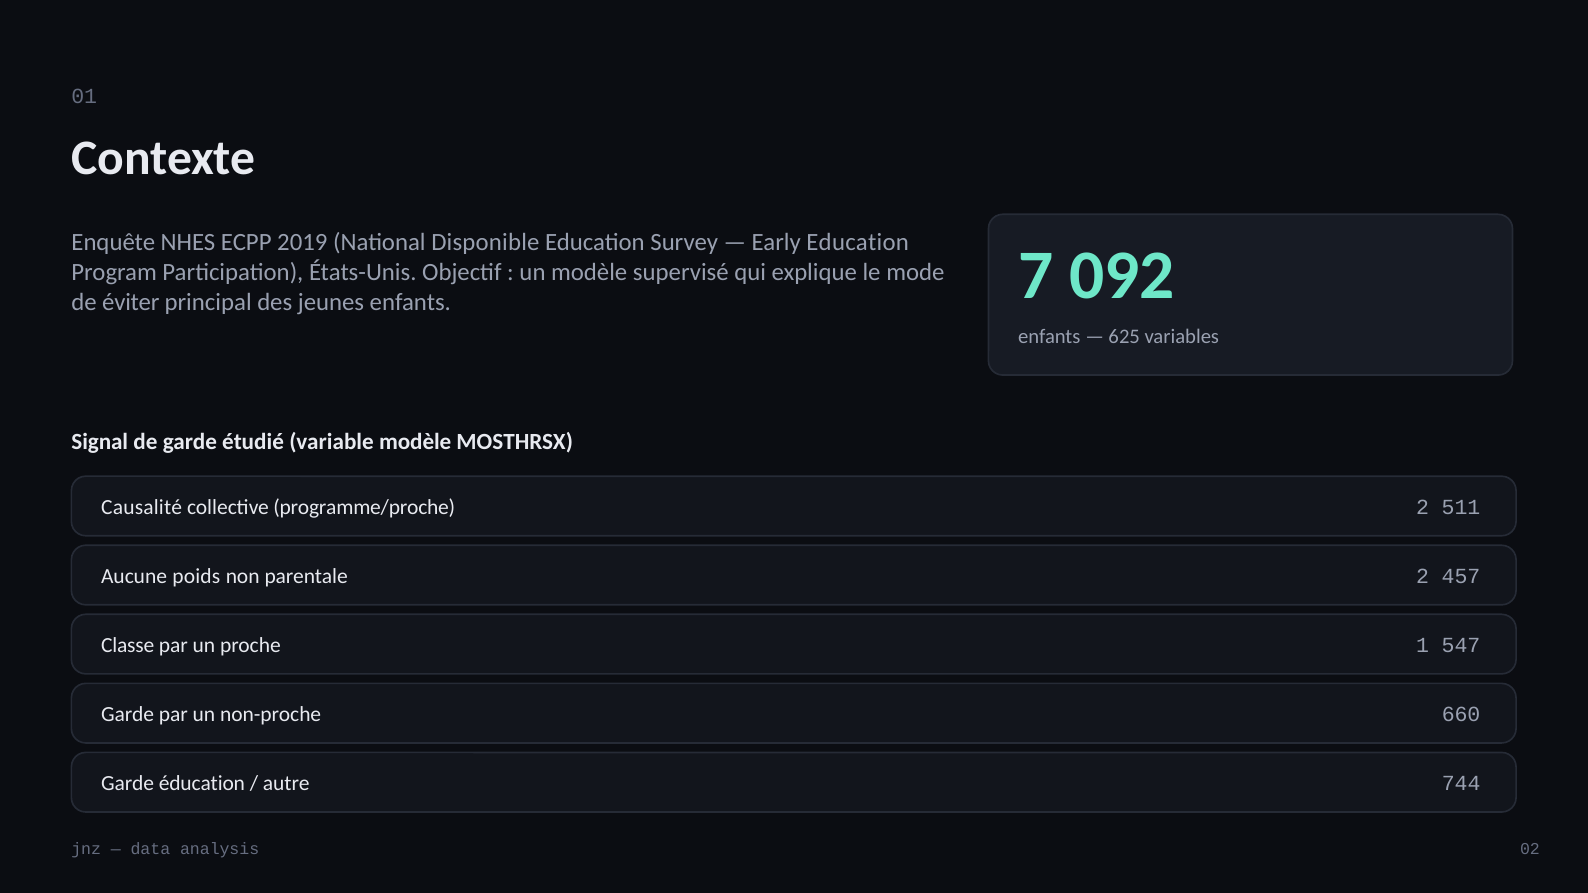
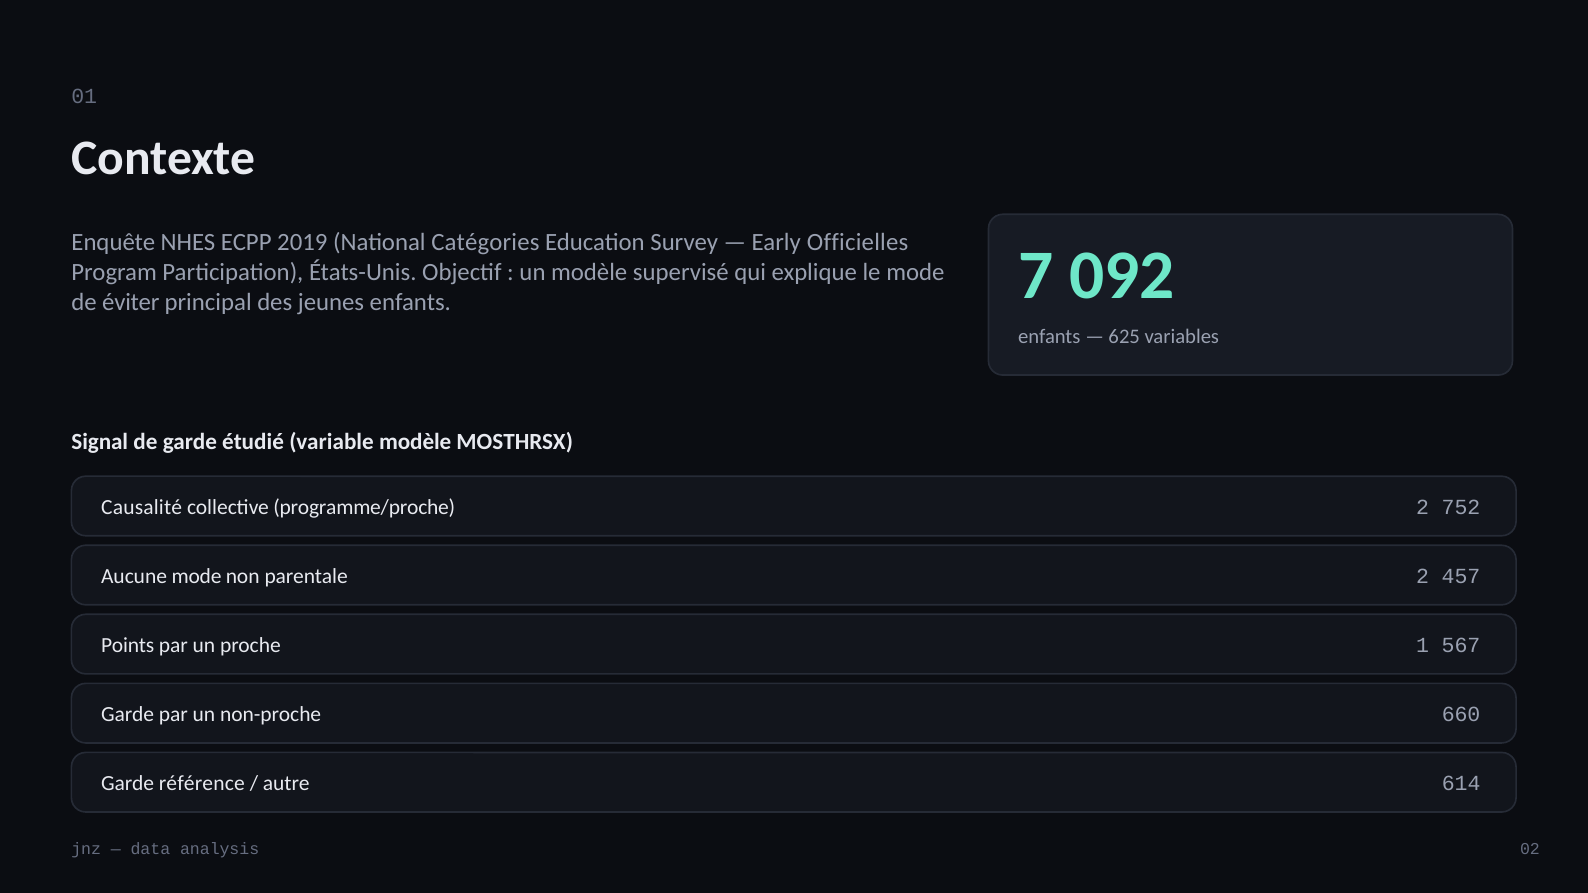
Disponible: Disponible -> Catégories
Early Education: Education -> Officielles
511: 511 -> 752
Aucune poids: poids -> mode
Classe: Classe -> Points
547: 547 -> 567
éducation: éducation -> référence
744: 744 -> 614
